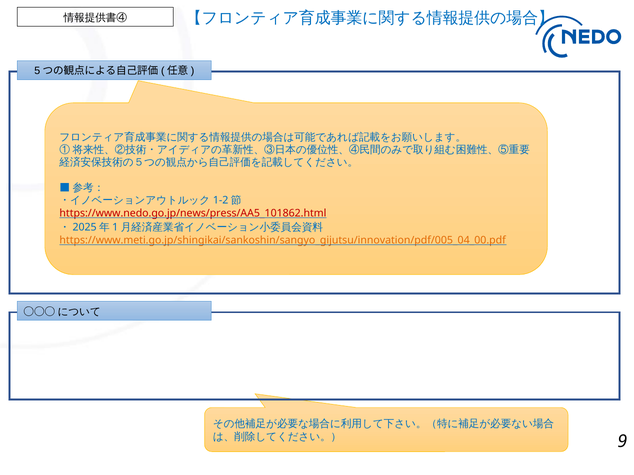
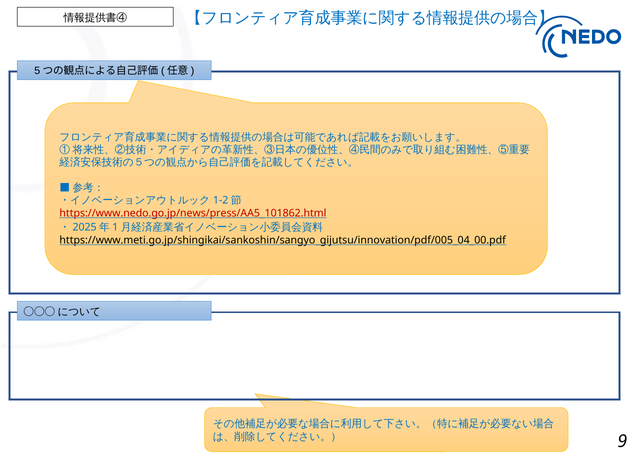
https://www.meti.go.jp/shingikai/sankoshin/sangyo_gijutsu/innovation/pdf/005_04_00.pdf colour: orange -> black
